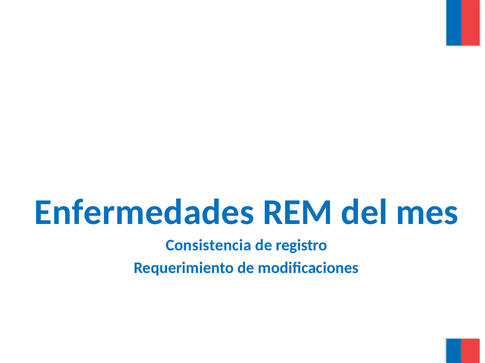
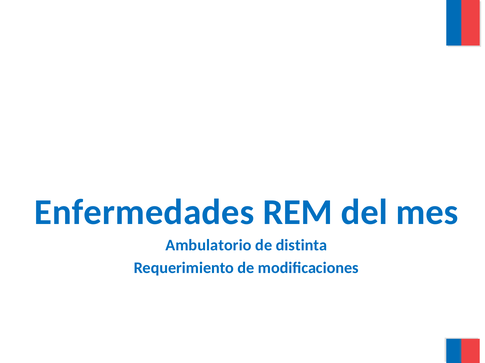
Consistencia: Consistencia -> Ambulatorio
registro: registro -> distinta
